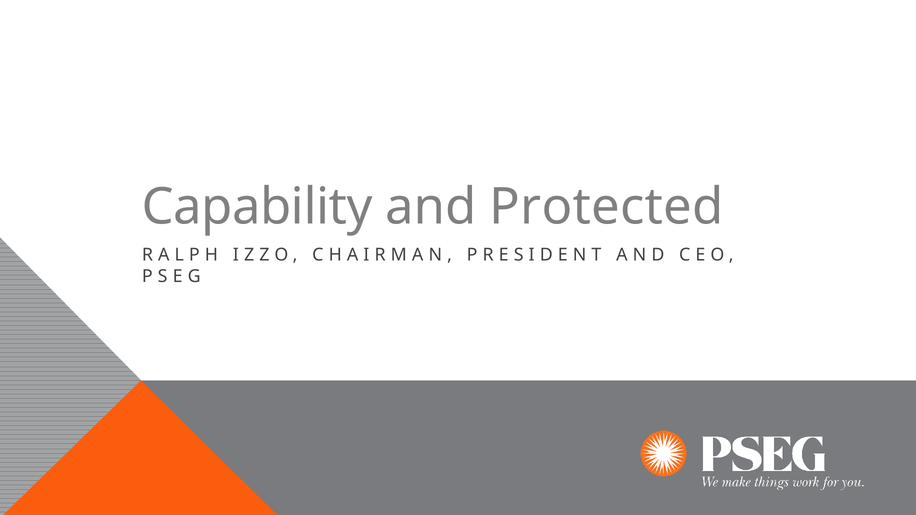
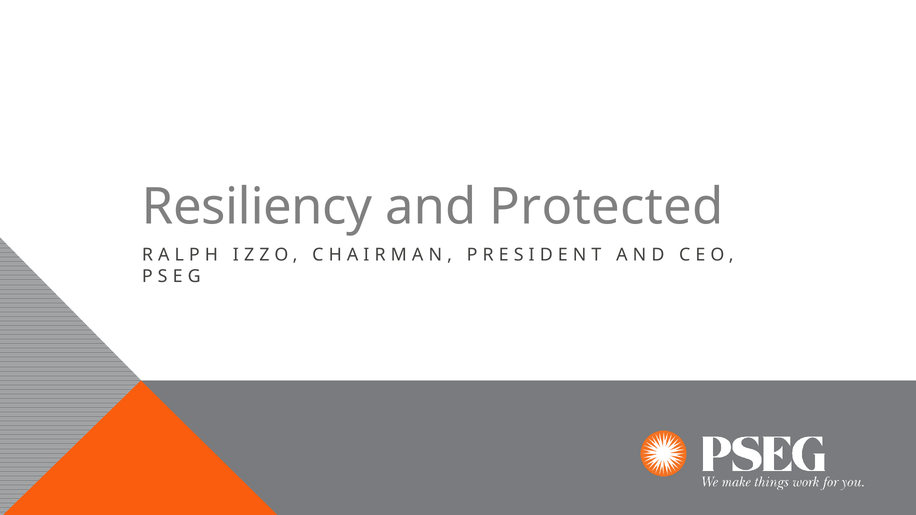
Capability: Capability -> Resiliency
